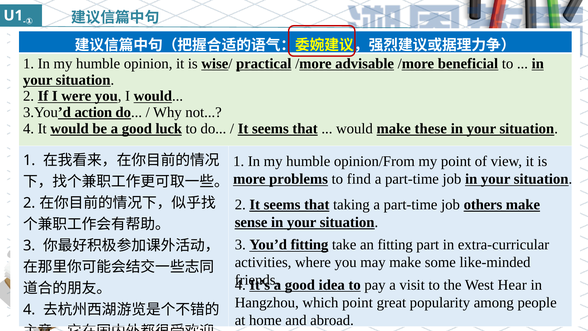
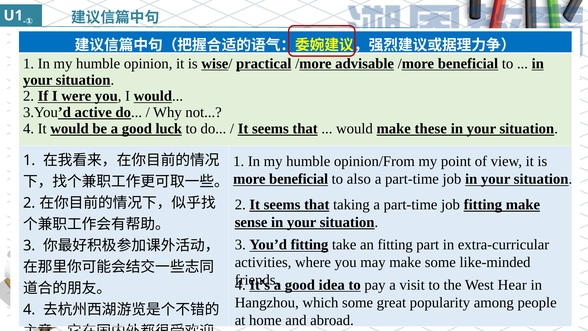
action: action -> active
more problems: problems -> beneficial
find: find -> also
job others: others -> fitting
which point: point -> some
